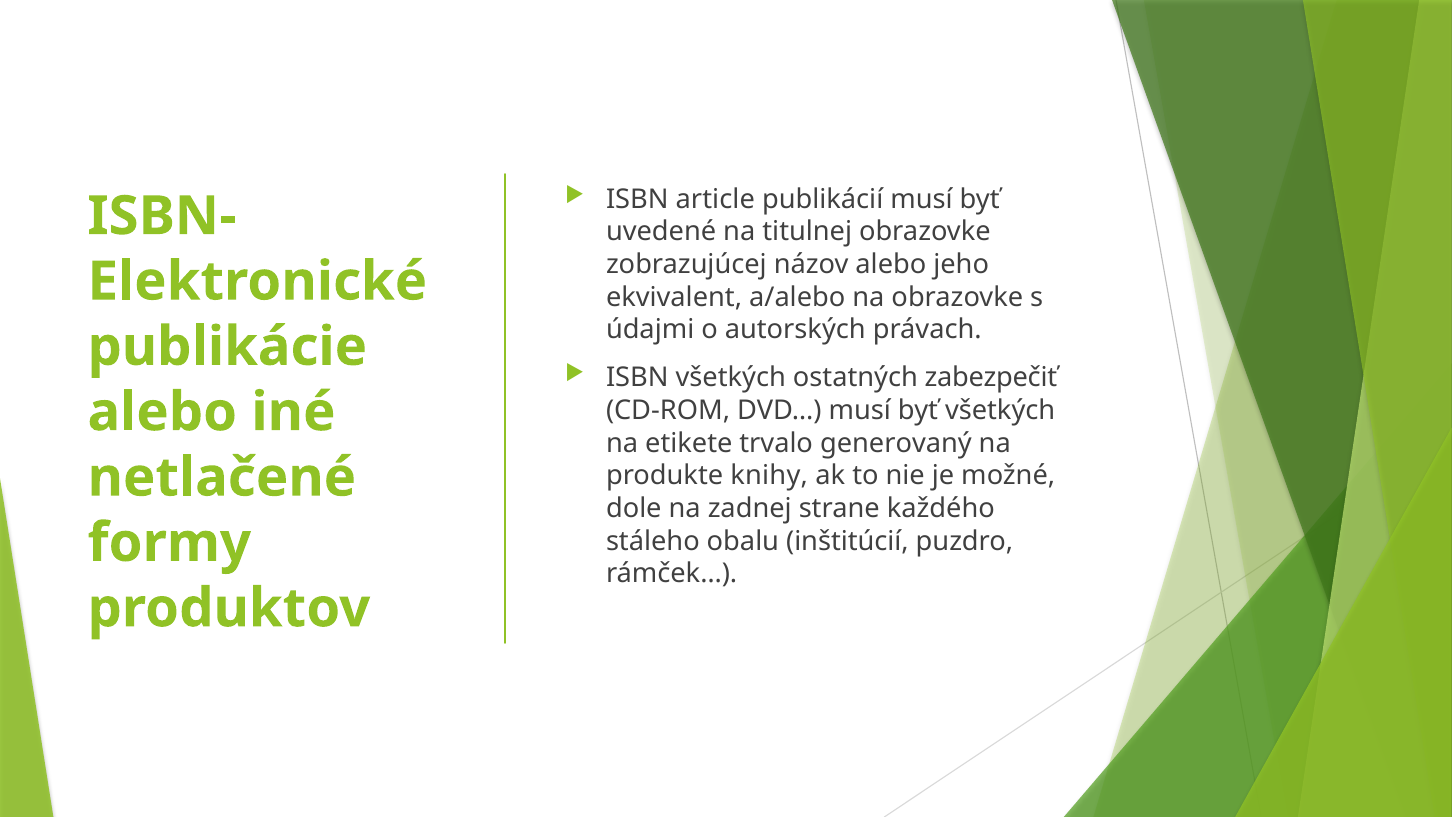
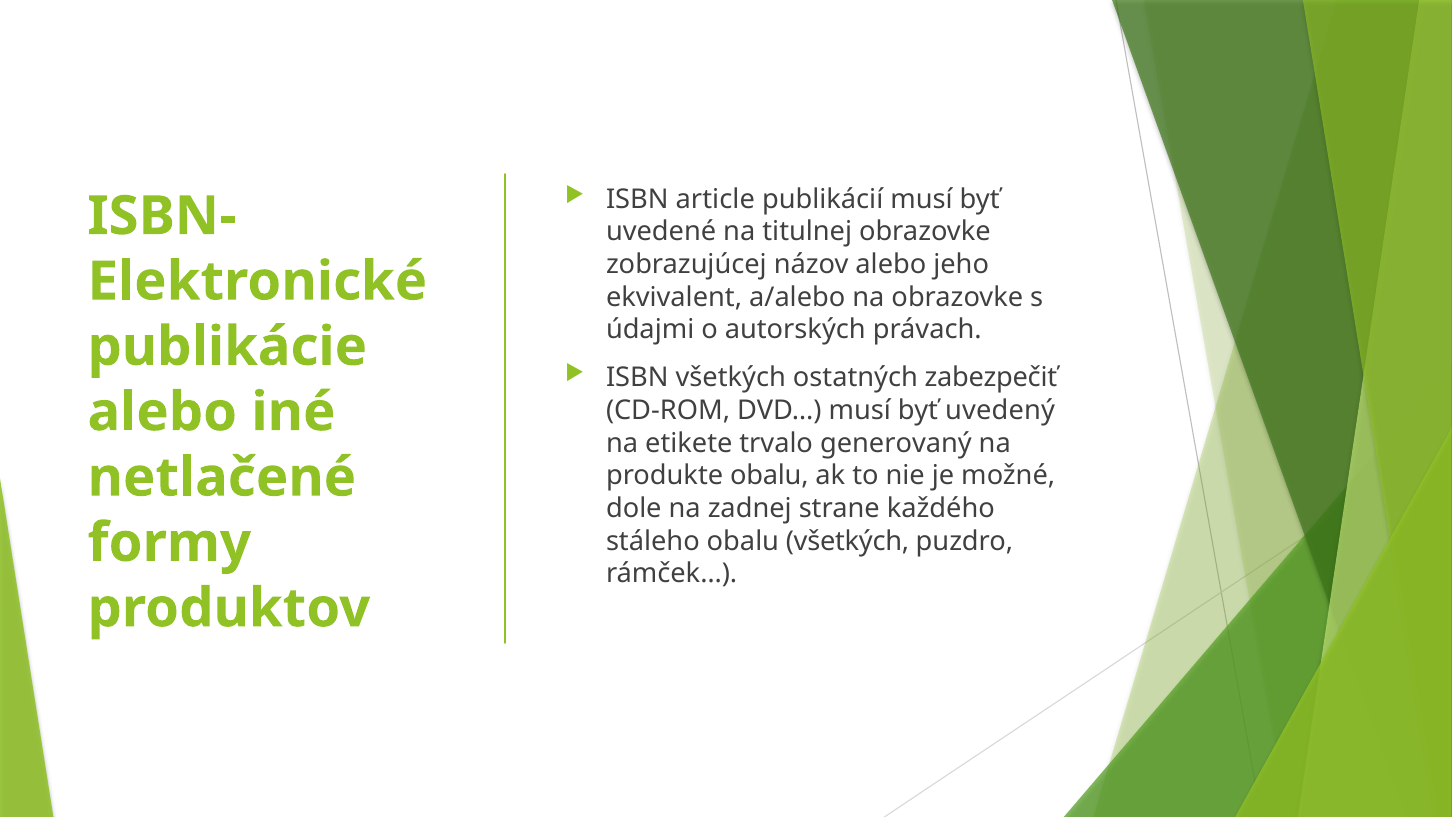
byť všetkých: všetkých -> uvedený
produkte knihy: knihy -> obalu
obalu inštitúcií: inštitúcií -> všetkých
